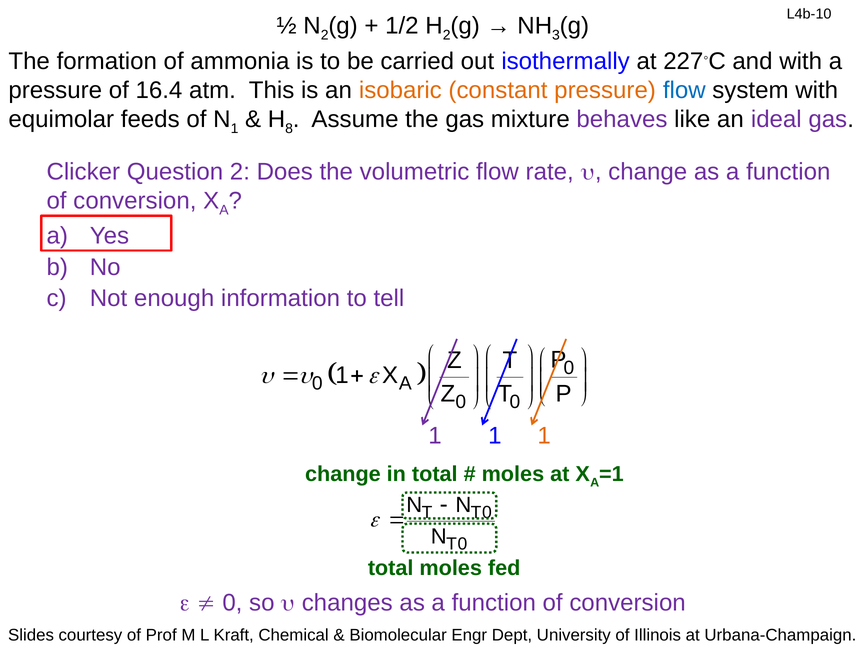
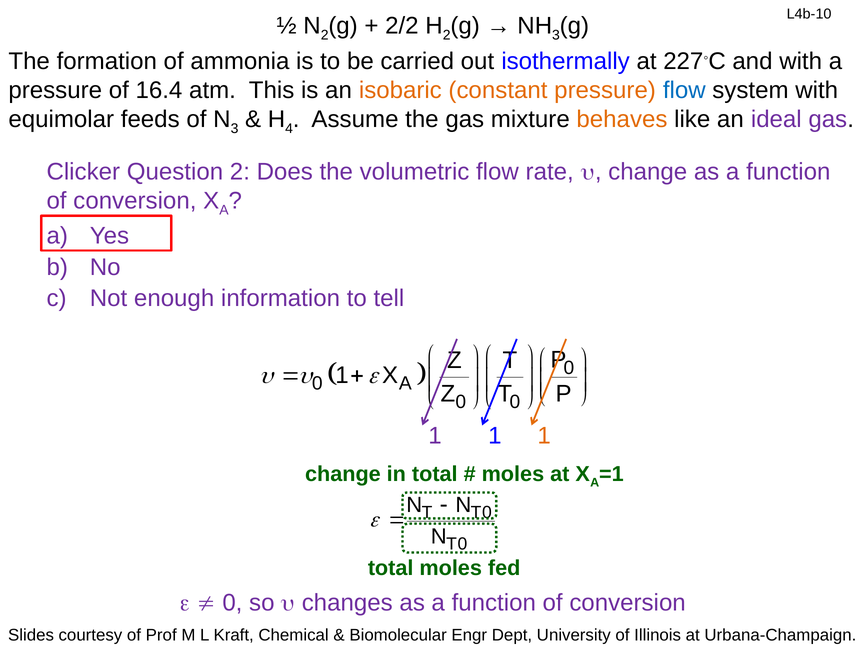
1/2: 1/2 -> 2/2
1 at (235, 129): 1 -> 3
8: 8 -> 4
behaves colour: purple -> orange
